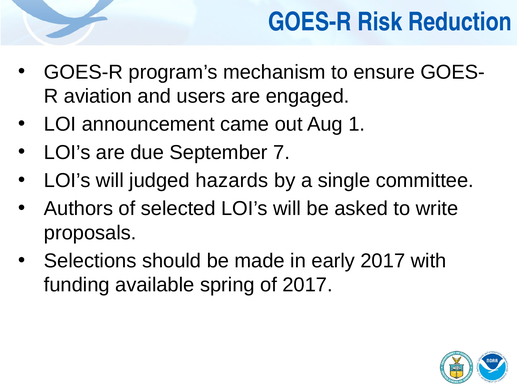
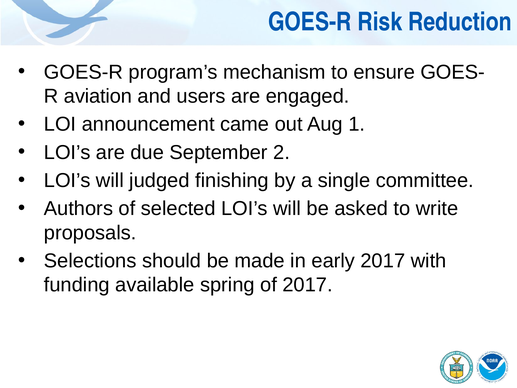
7: 7 -> 2
hazards: hazards -> finishing
